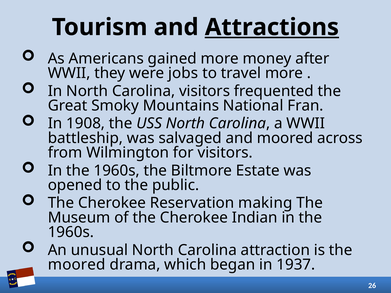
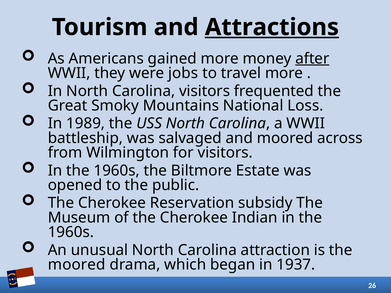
after underline: none -> present
Fran: Fran -> Loss
1908: 1908 -> 1989
making: making -> subsidy
